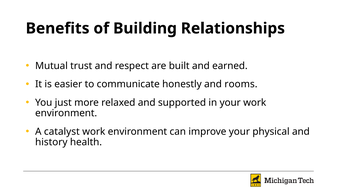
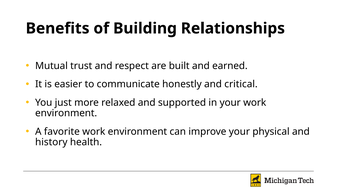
rooms: rooms -> critical
catalyst: catalyst -> favorite
